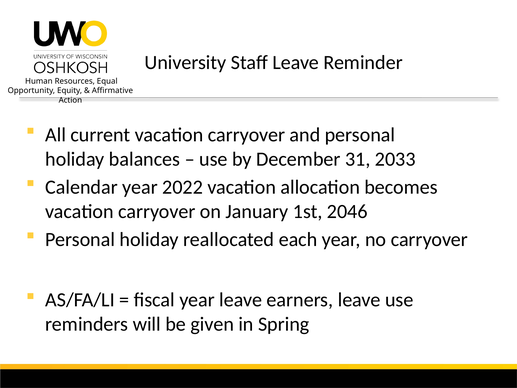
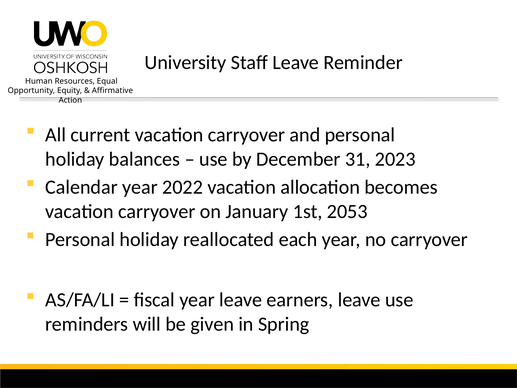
2033: 2033 -> 2023
2046: 2046 -> 2053
